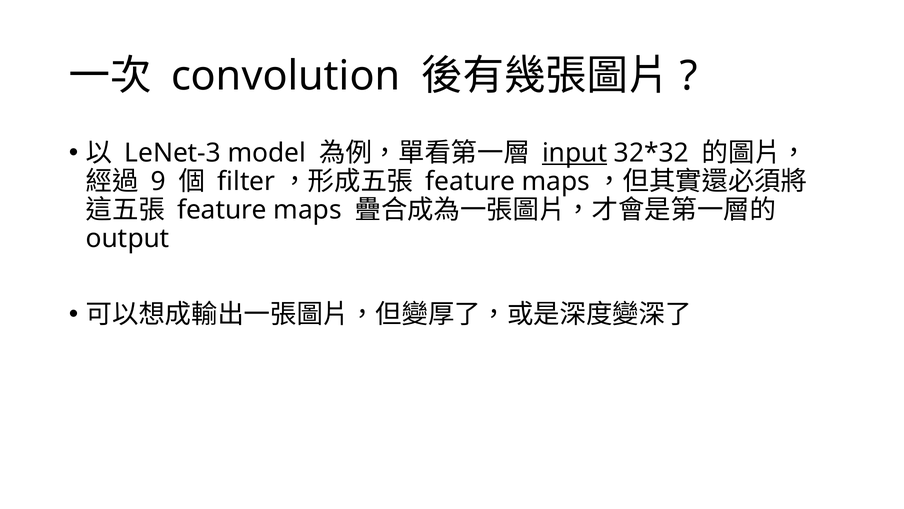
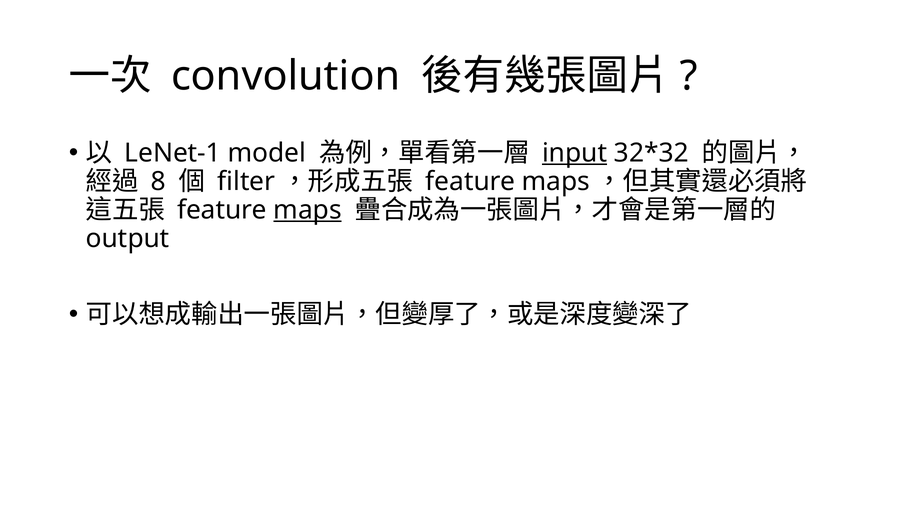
LeNet-3: LeNet-3 -> LeNet-1
9: 9 -> 8
maps at (308, 210) underline: none -> present
